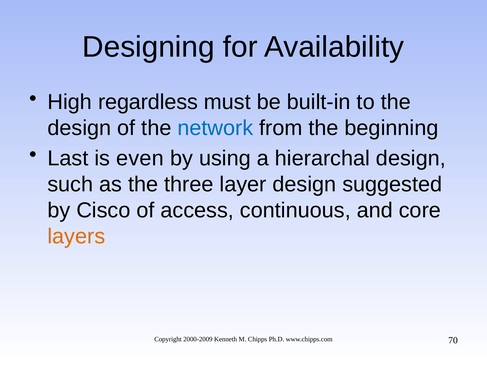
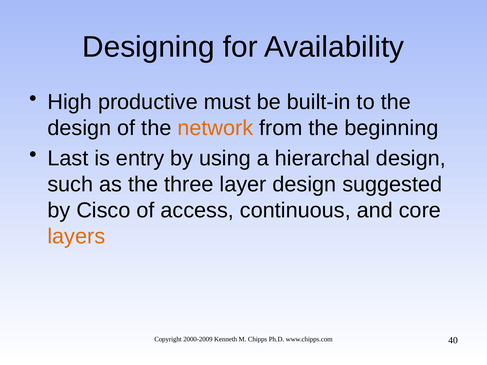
regardless: regardless -> productive
network colour: blue -> orange
even: even -> entry
70: 70 -> 40
